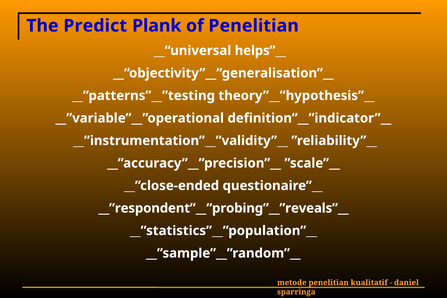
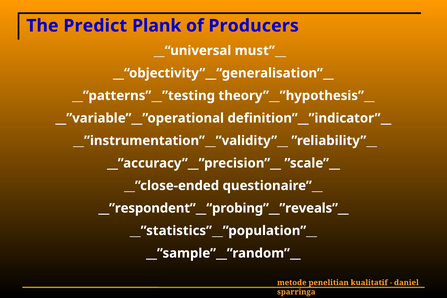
of Penelitian: Penelitian -> Producers
helps”__: helps”__ -> must”__
